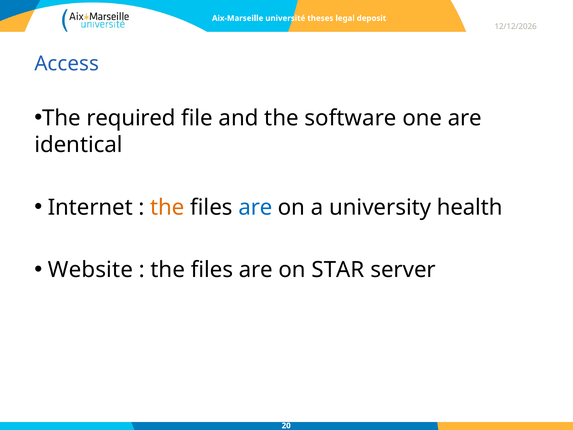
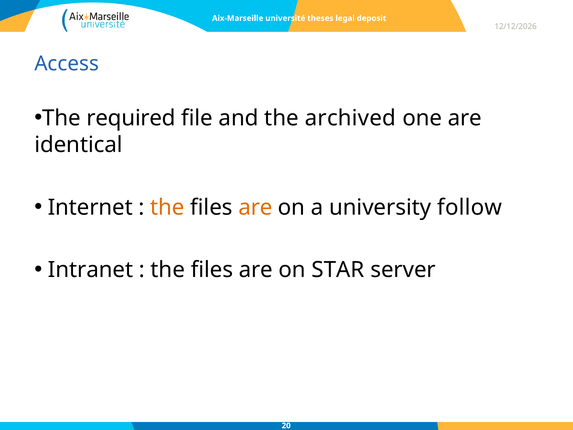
software: software -> archived
are at (255, 207) colour: blue -> orange
health: health -> follow
Website: Website -> Intranet
